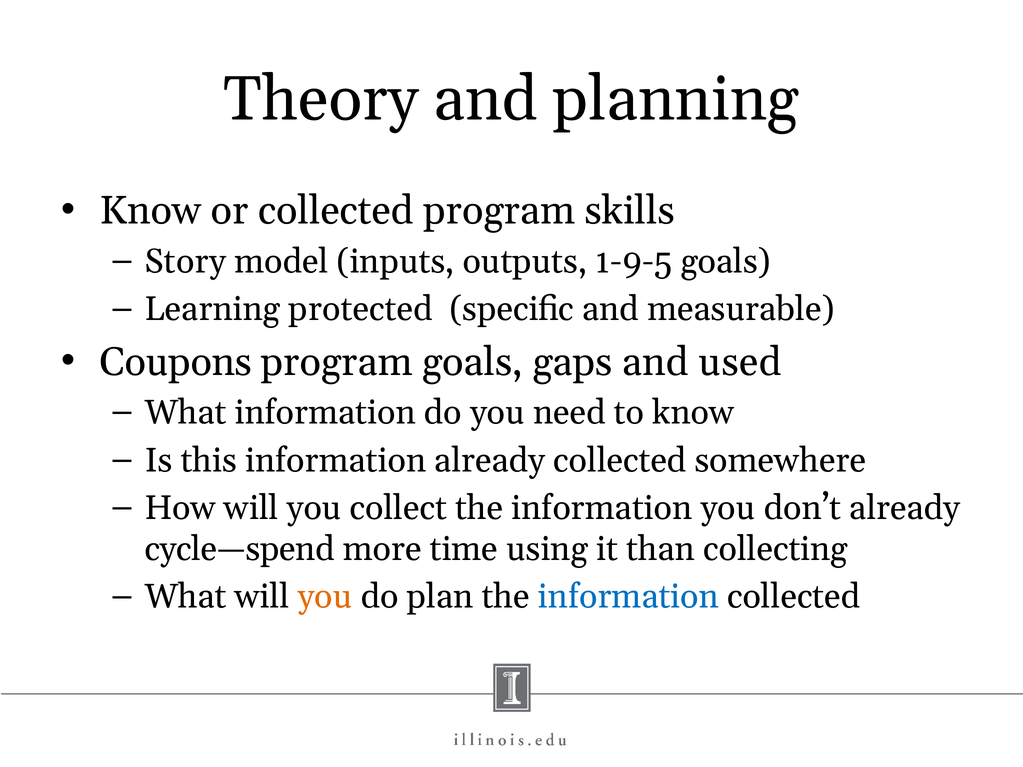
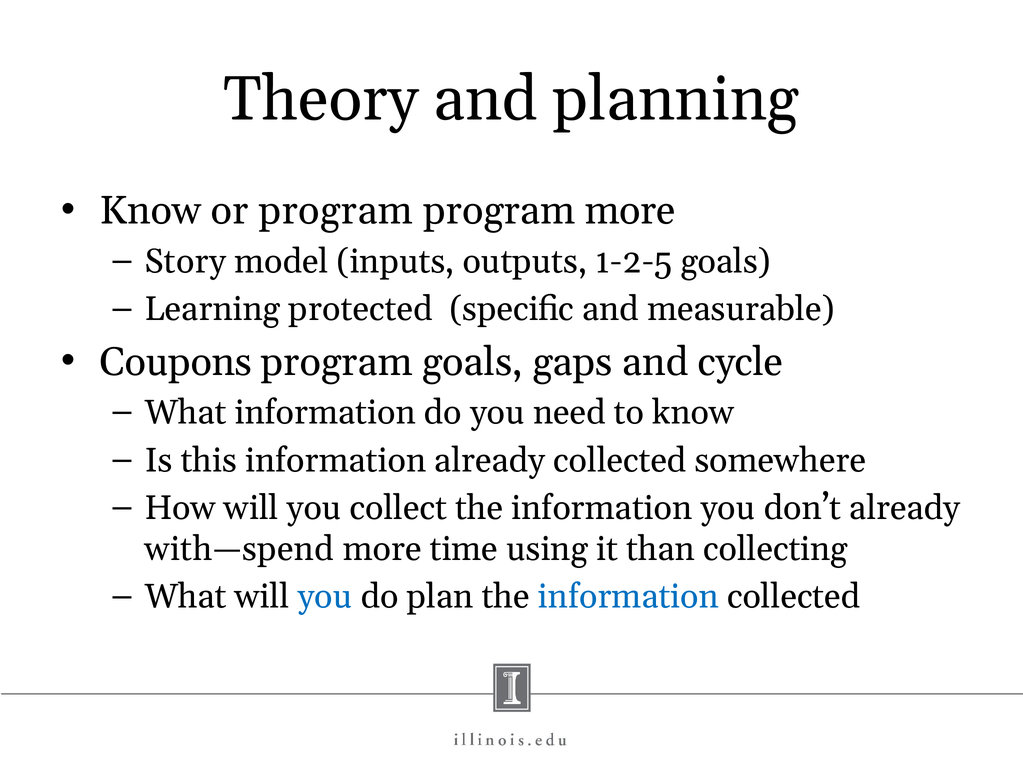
or collected: collected -> program
program skills: skills -> more
1-9-5: 1-9-5 -> 1-2-5
used: used -> cycle
cycle—spend: cycle—spend -> with—spend
you at (325, 597) colour: orange -> blue
